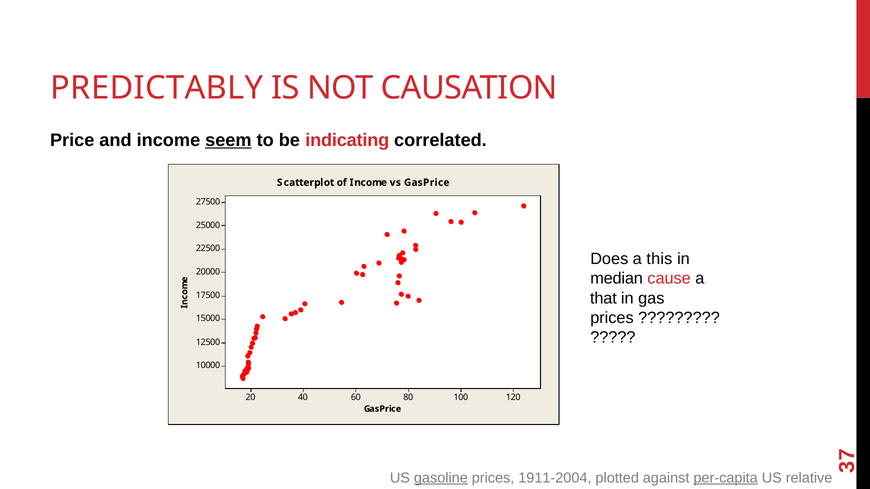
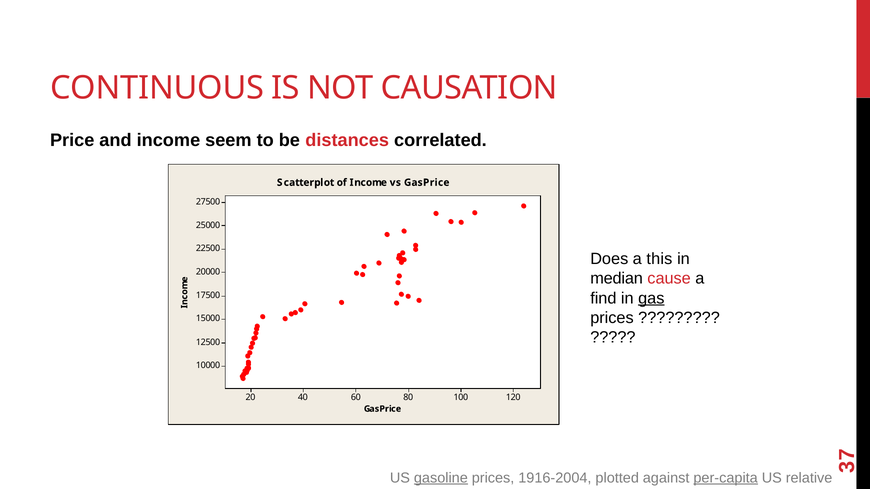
PREDICTABLY: PREDICTABLY -> CONTINUOUS
seem underline: present -> none
indicating: indicating -> distances
that: that -> find
gas underline: none -> present
1911-2004: 1911-2004 -> 1916-2004
